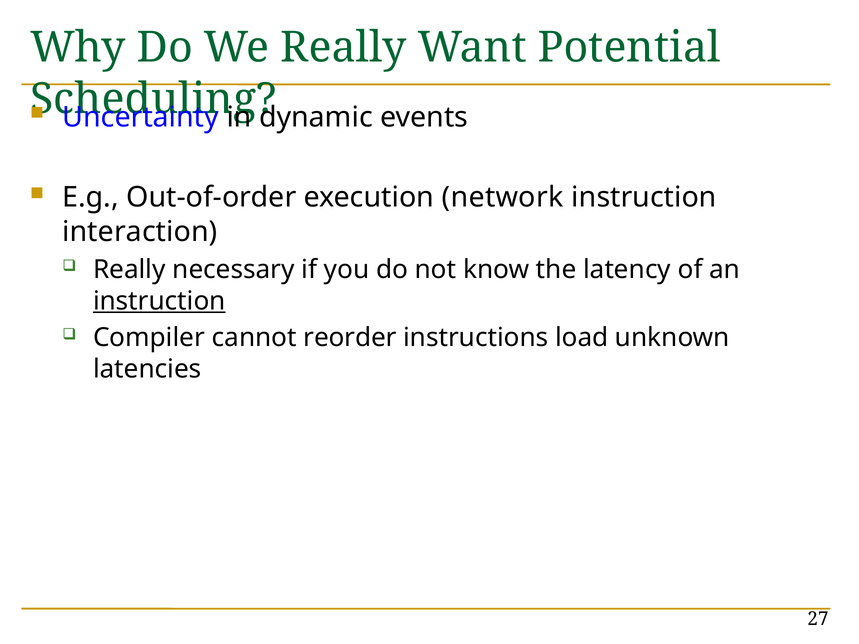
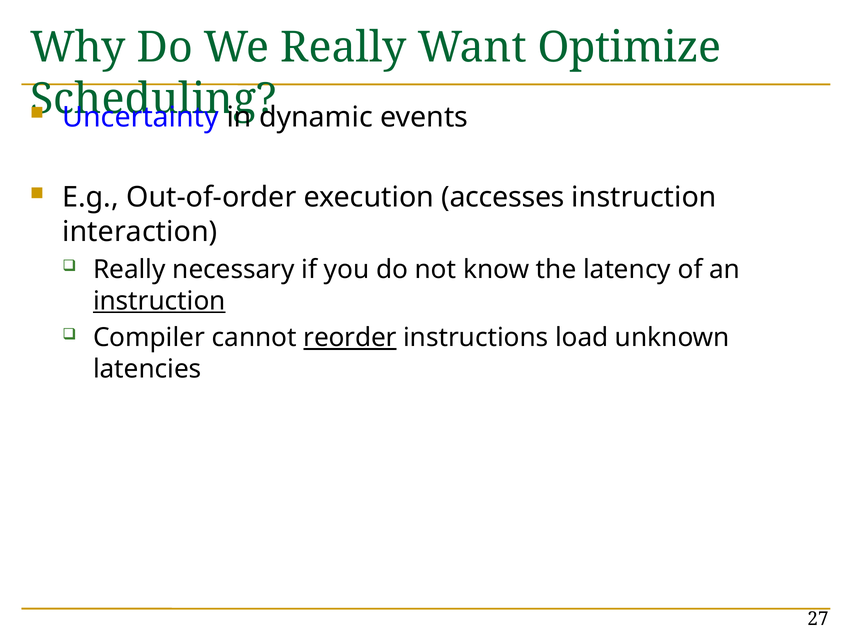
Potential: Potential -> Optimize
network: network -> accesses
reorder underline: none -> present
